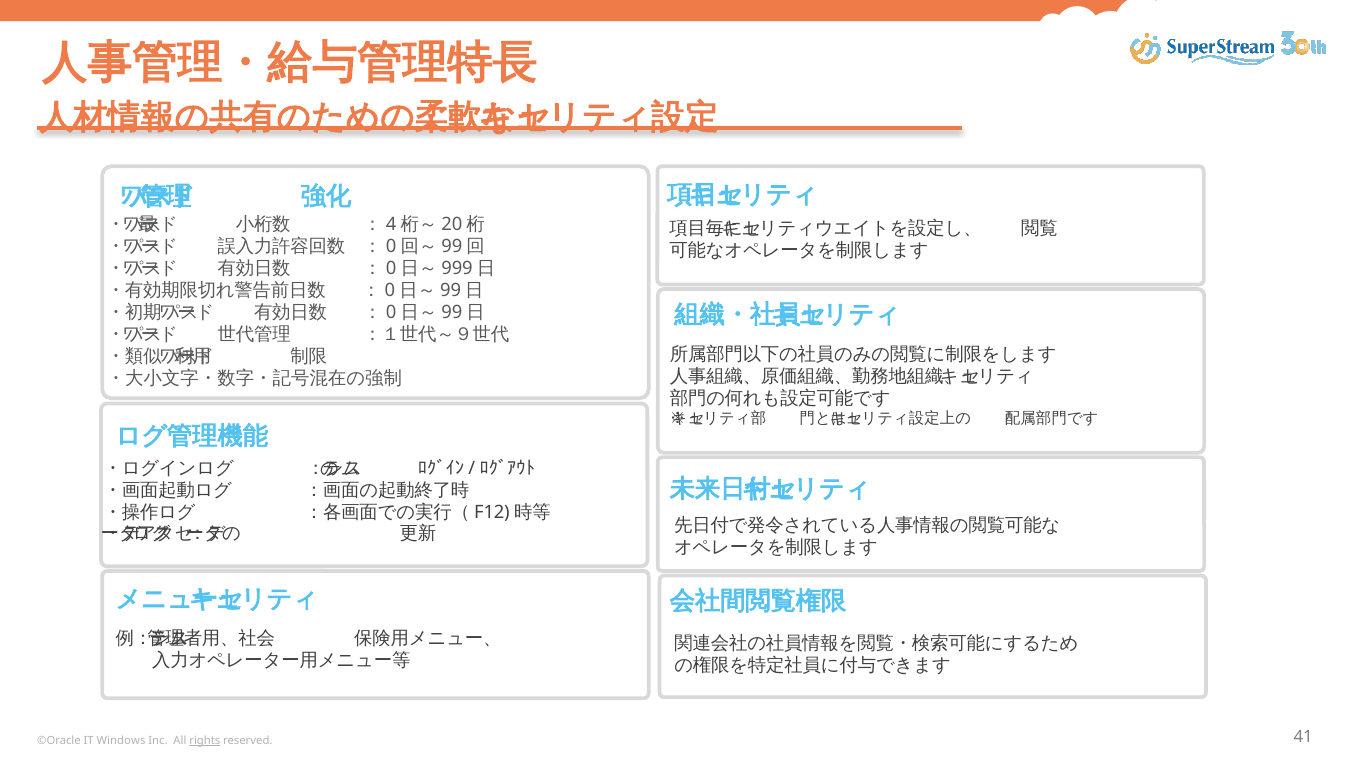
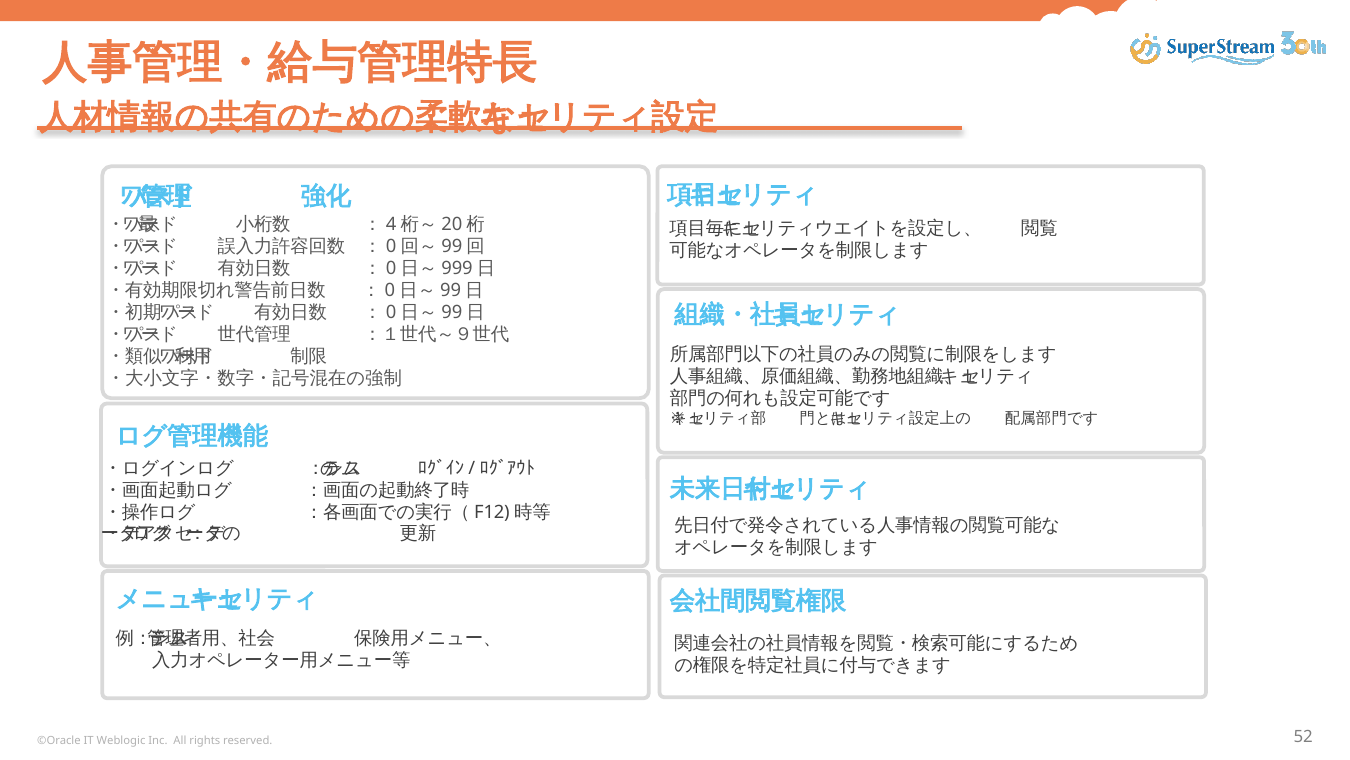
Windows: Windows -> Weblogic
rights underline: present -> none
41: 41 -> 52
